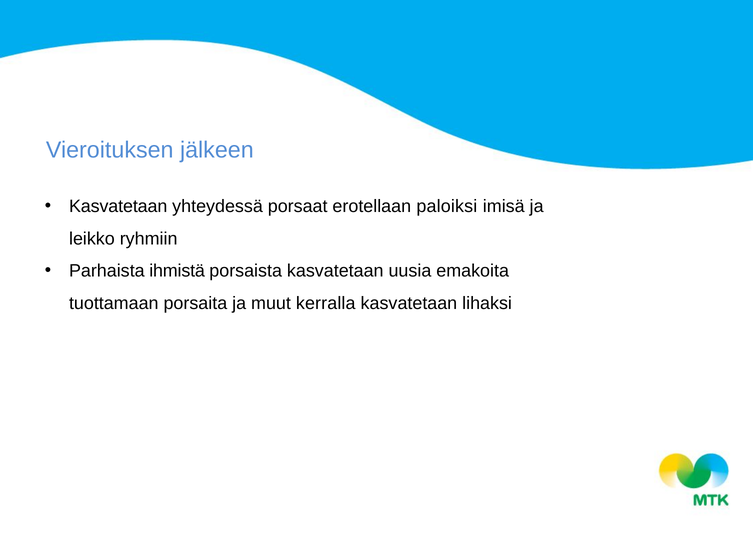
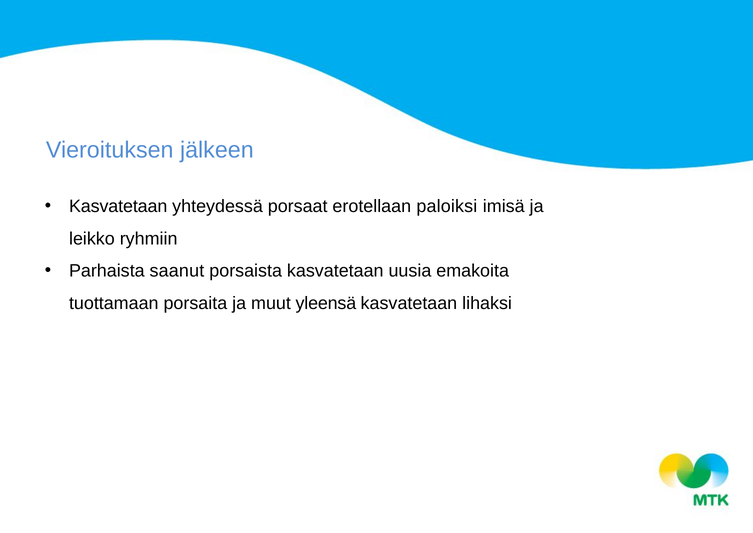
ihmistä: ihmistä -> saanut
kerralla: kerralla -> yleensä
